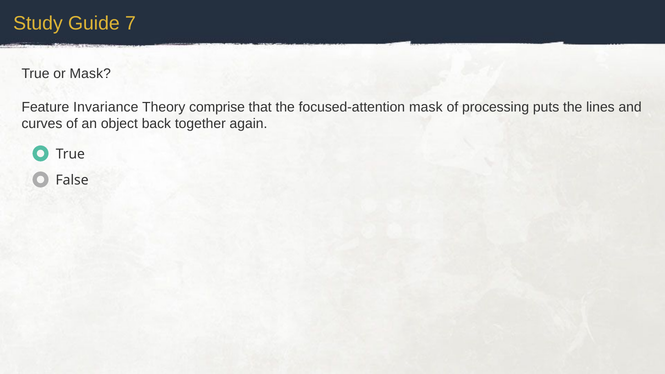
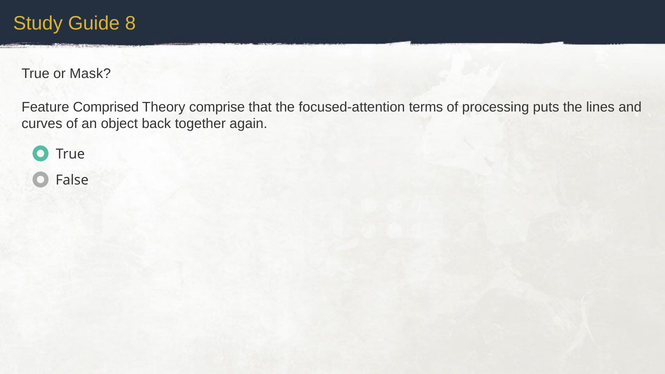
7: 7 -> 8
Invariance: Invariance -> Comprised
focused-attention mask: mask -> terms
